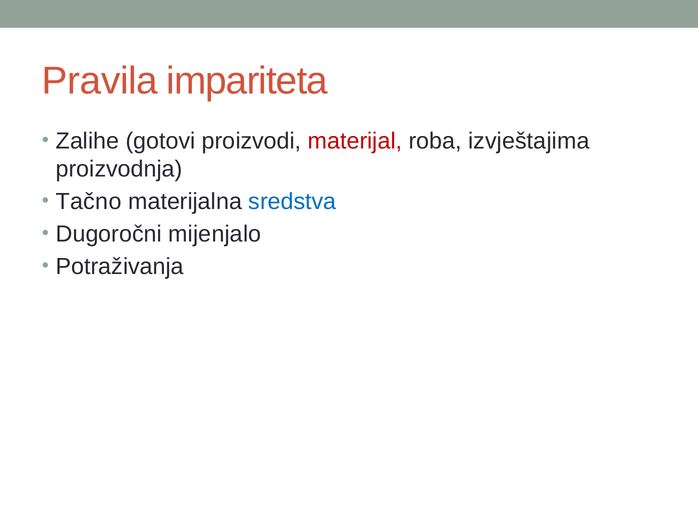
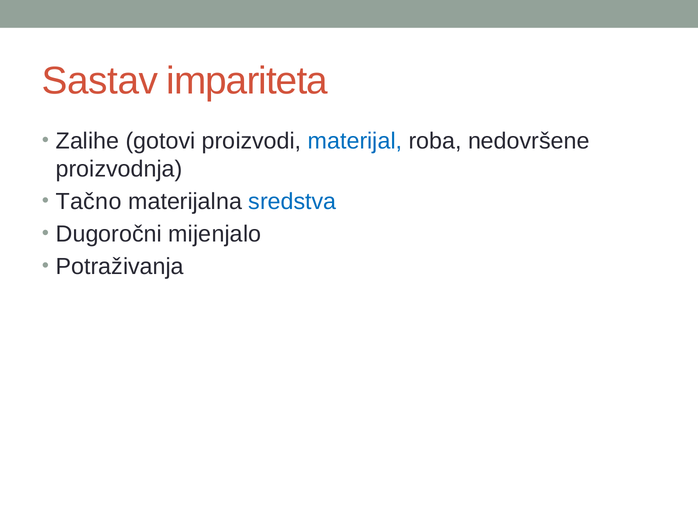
Pravila: Pravila -> Sastav
materijal colour: red -> blue
izvještajima: izvještajima -> nedovršene
